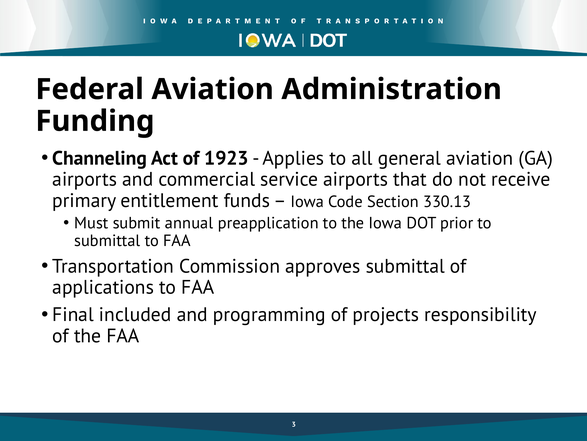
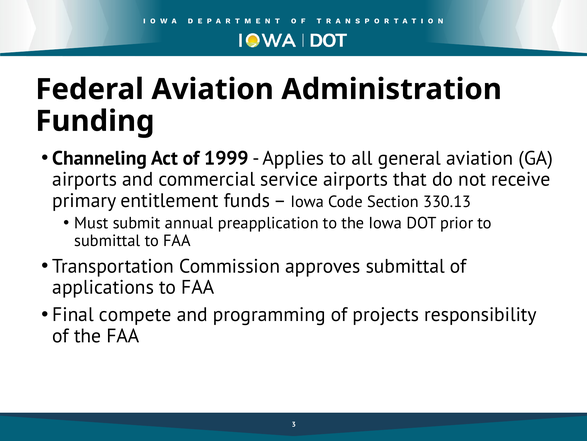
1923: 1923 -> 1999
included: included -> compete
